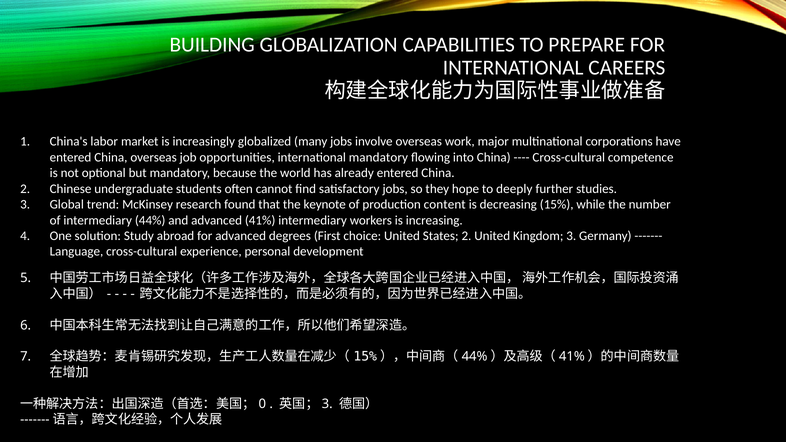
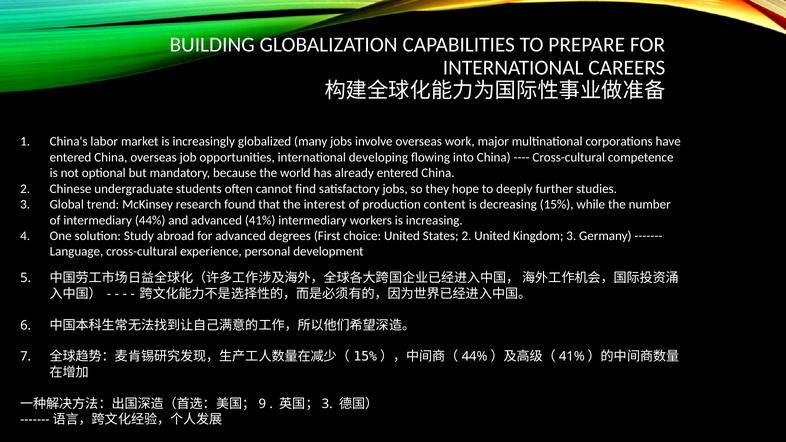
international mandatory: mandatory -> developing
keynote: keynote -> interest
0: 0 -> 9
